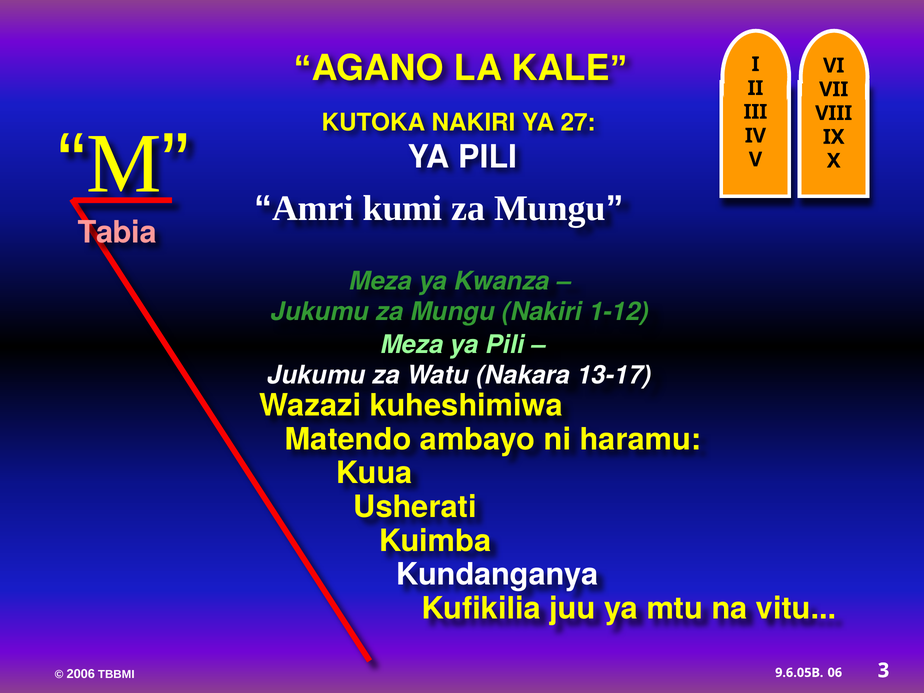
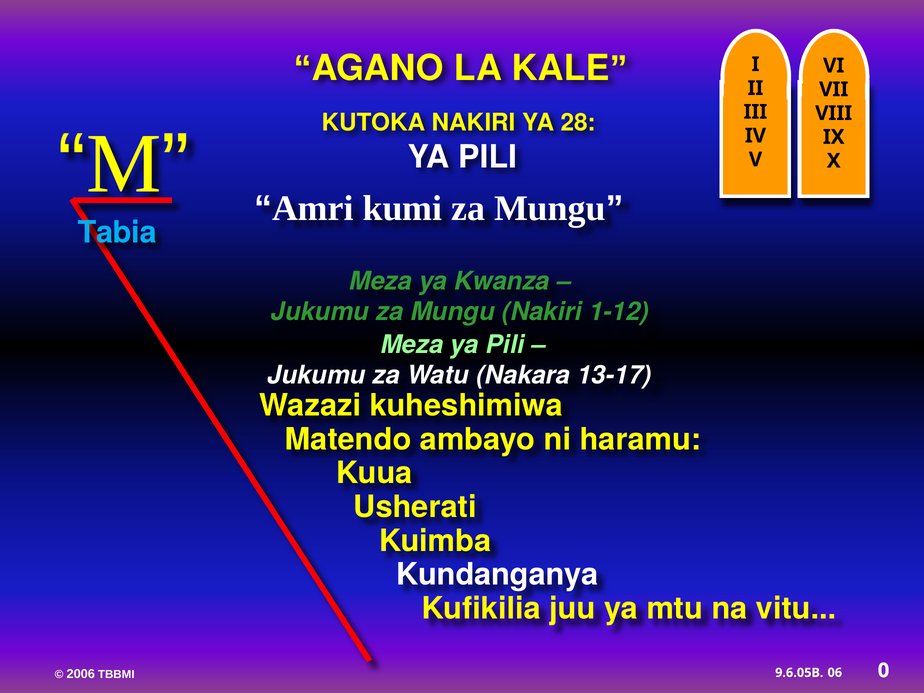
27: 27 -> 28
Tabia colour: pink -> light blue
3: 3 -> 0
